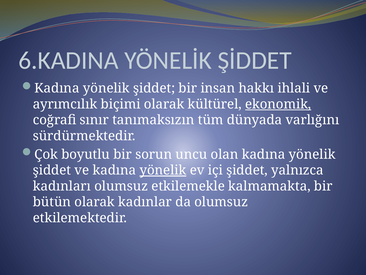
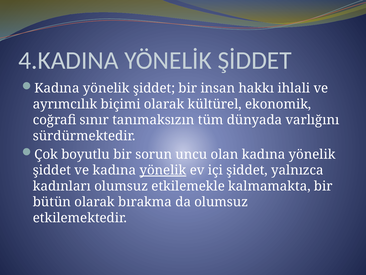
6.KADINA: 6.KADINA -> 4.KADINA
ekonomik underline: present -> none
kadınlar: kadınlar -> bırakma
